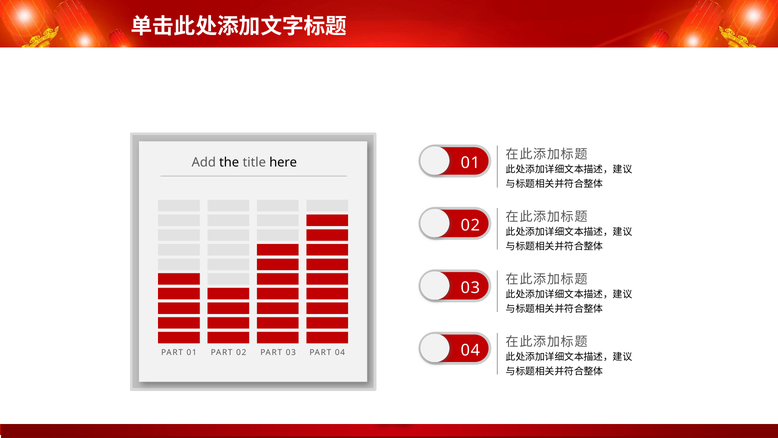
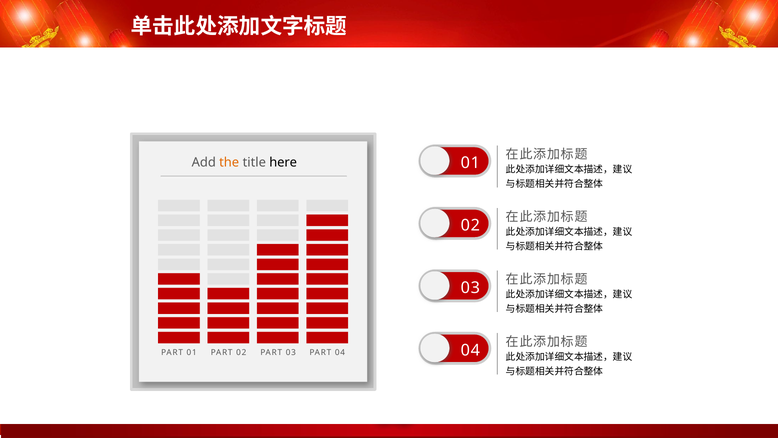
the colour: black -> orange
